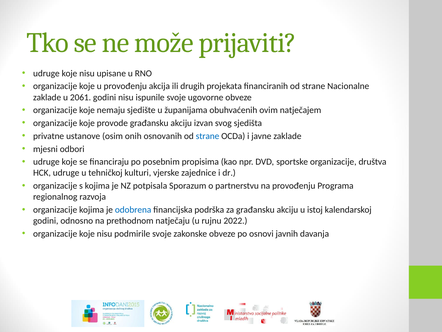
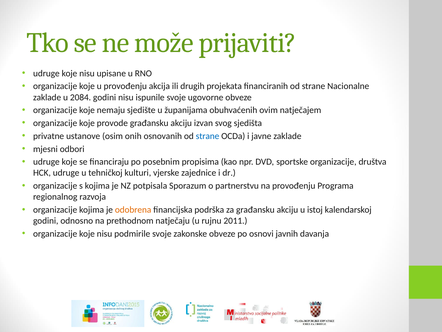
2061: 2061 -> 2084
odobrena colour: blue -> orange
2022: 2022 -> 2011
